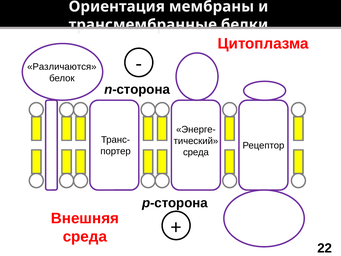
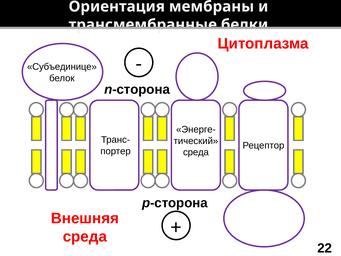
Различаются: Различаются -> Субъединице
